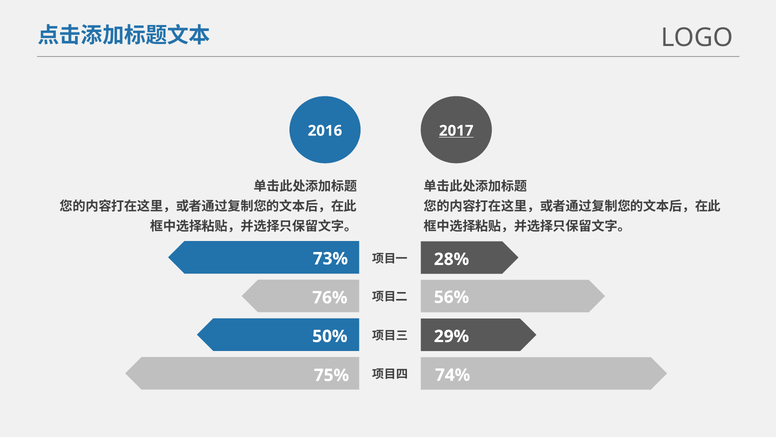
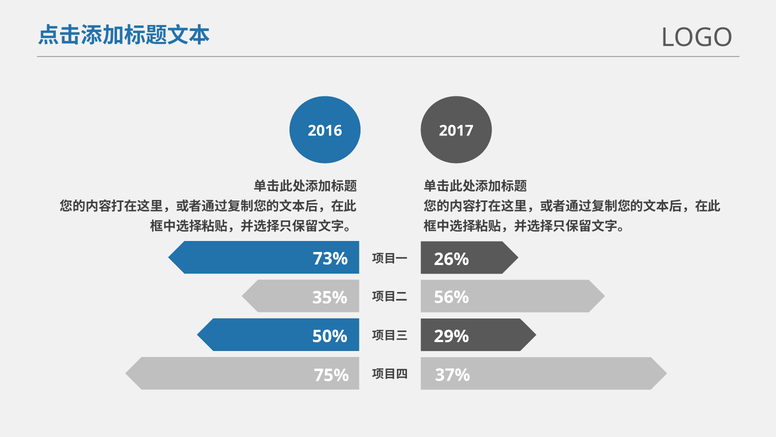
2017 underline: present -> none
28%: 28% -> 26%
76%: 76% -> 35%
74%: 74% -> 37%
